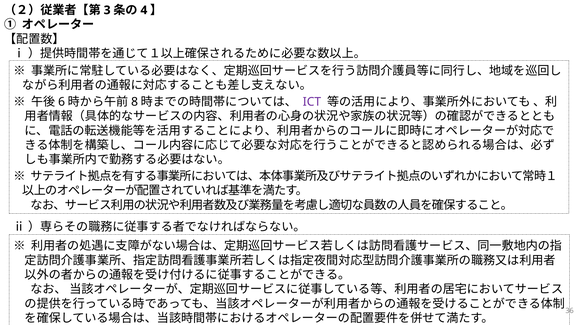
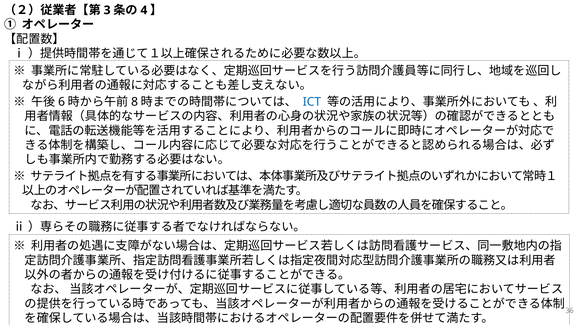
ICT colour: purple -> blue
